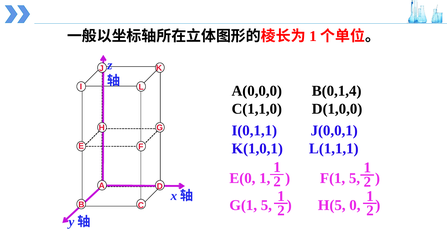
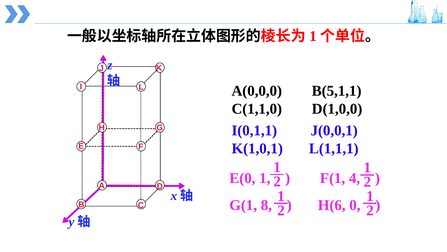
B(0,1,4: B(0,1,4 -> B(5,1,1
F(1 5: 5 -> 4
G(1 5: 5 -> 8
H(5: H(5 -> H(6
